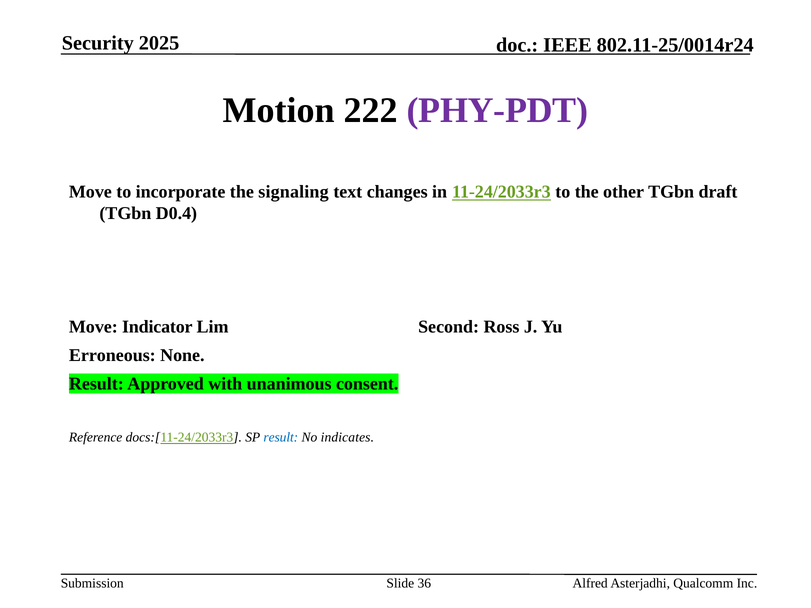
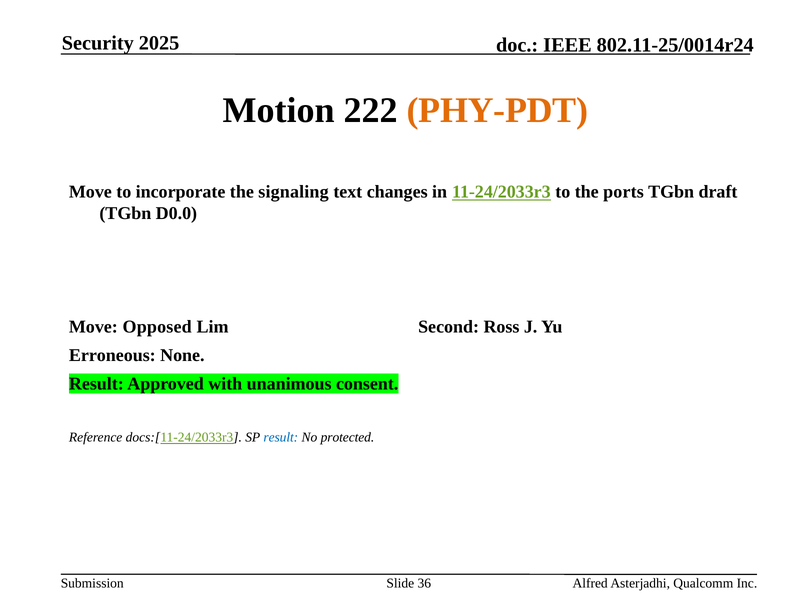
PHY-PDT colour: purple -> orange
other: other -> ports
D0.4: D0.4 -> D0.0
Indicator: Indicator -> Opposed
indicates: indicates -> protected
